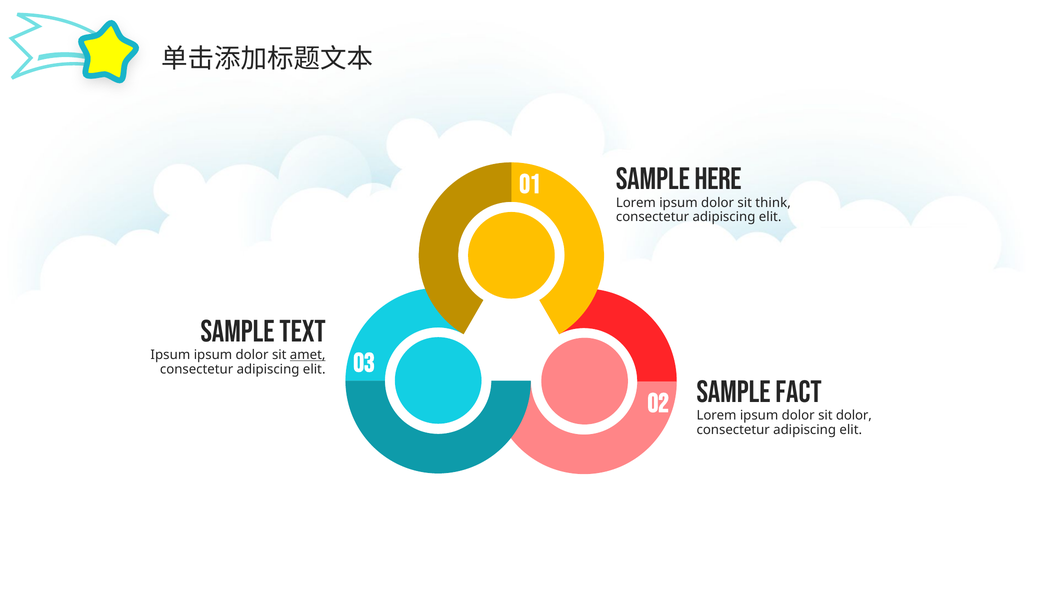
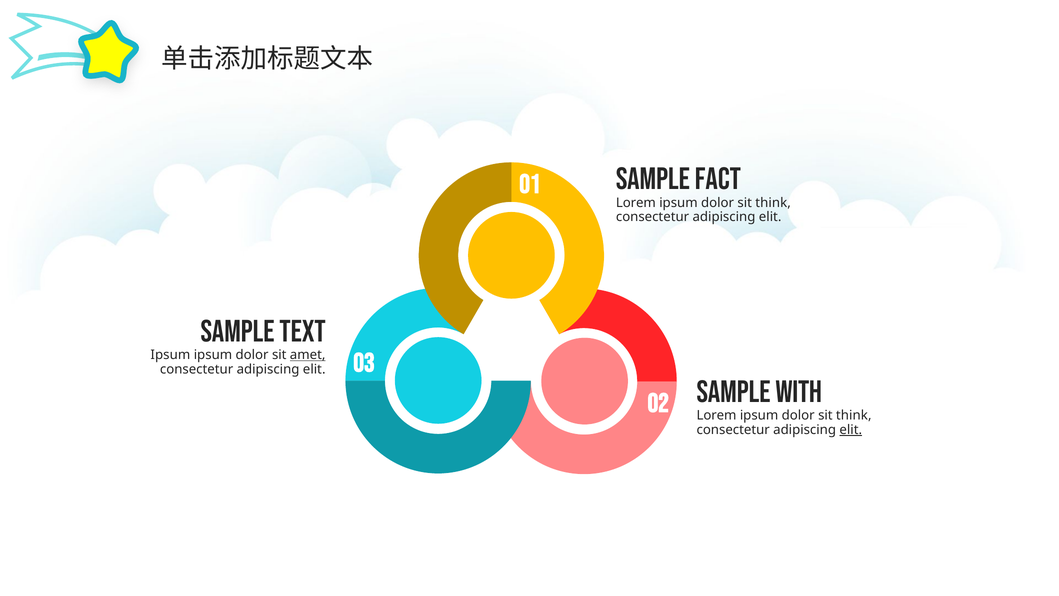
Here: Here -> Fact
Fact: Fact -> With
dolor at (854, 415): dolor -> think
elit at (851, 430) underline: none -> present
